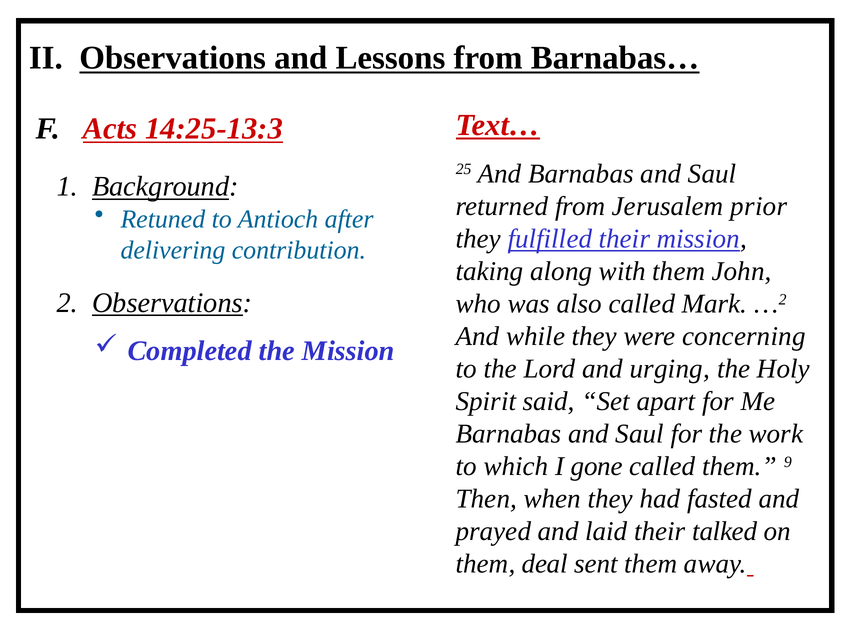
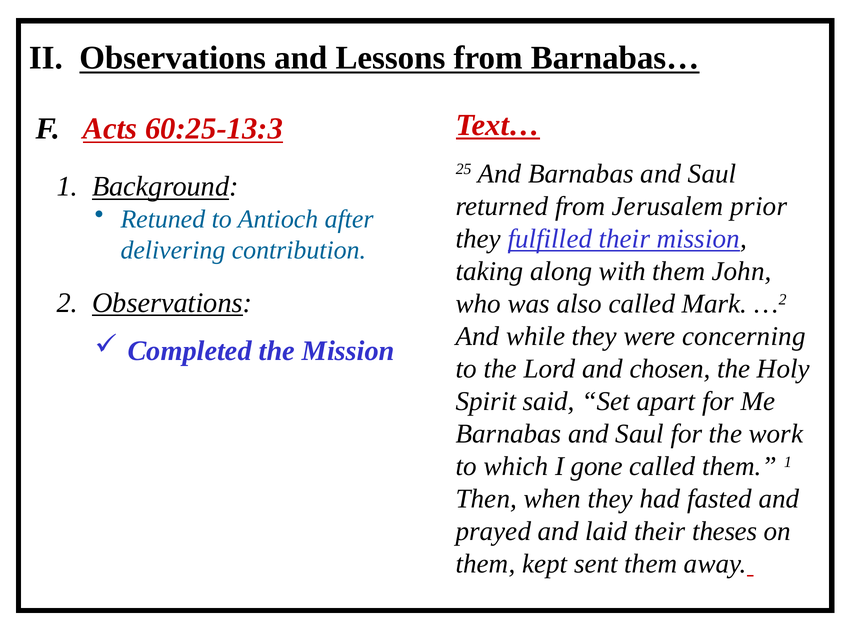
14:25-13:3: 14:25-13:3 -> 60:25-13:3
urging: urging -> chosen
them 9: 9 -> 1
talked: talked -> theses
deal: deal -> kept
